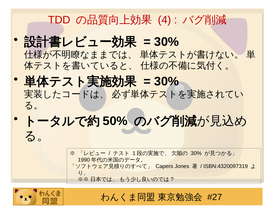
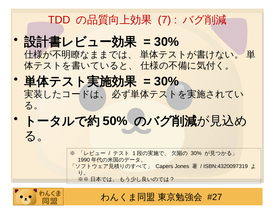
4: 4 -> 7
